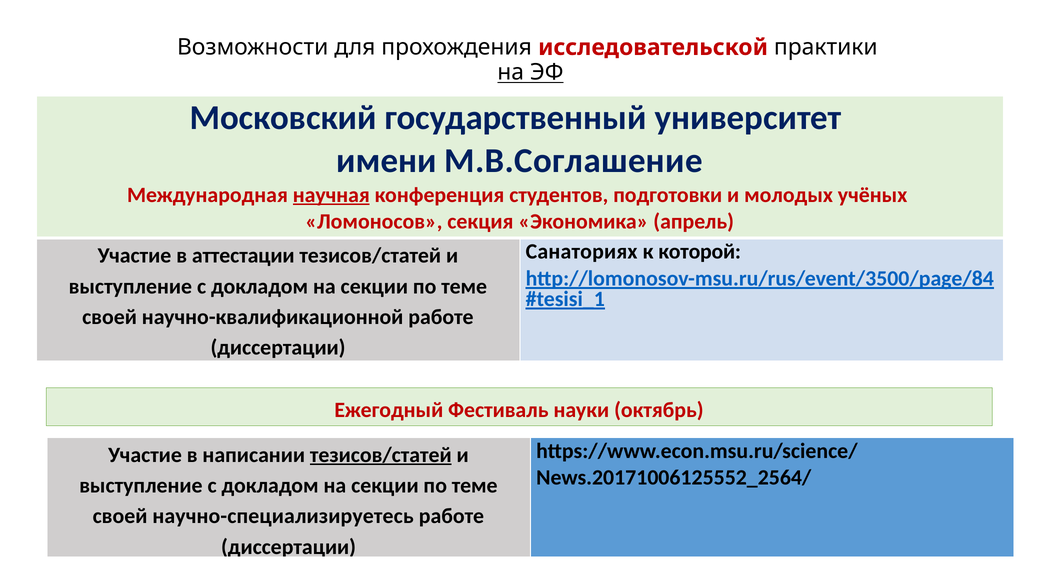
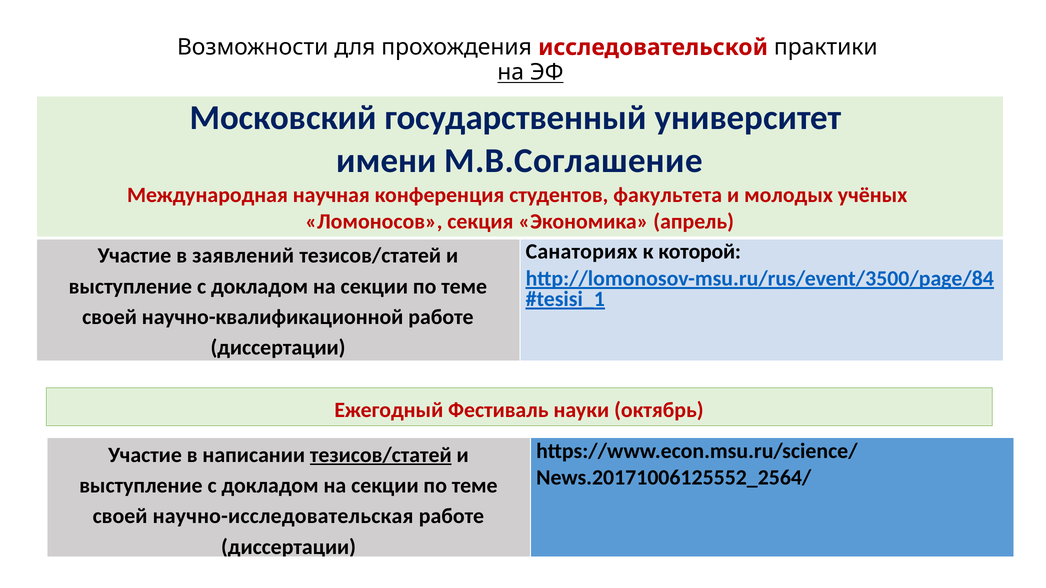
научная underline: present -> none
подготовки: подготовки -> факультета
аттестации: аттестации -> заявлений
научно-специализируетесь: научно-специализируетесь -> научно-исследовательская
